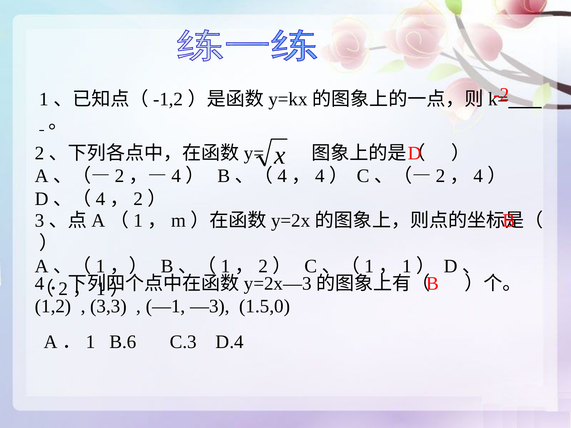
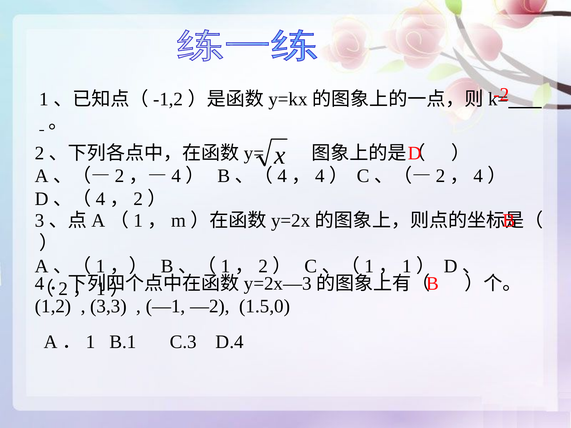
—3: —3 -> —2
B.6: B.6 -> B.1
